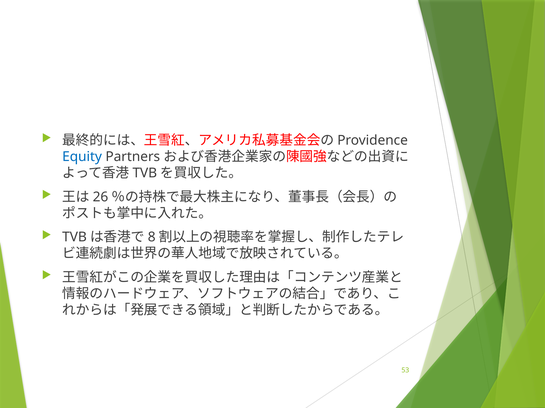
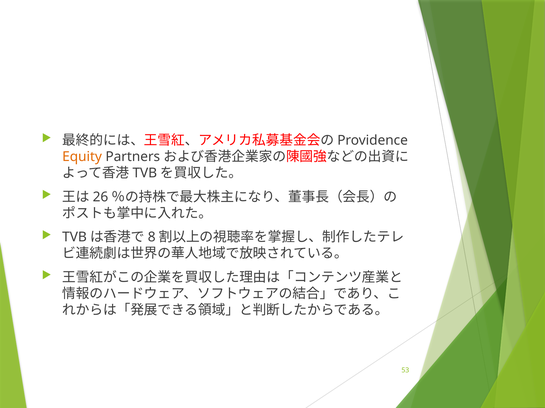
Equity colour: blue -> orange
